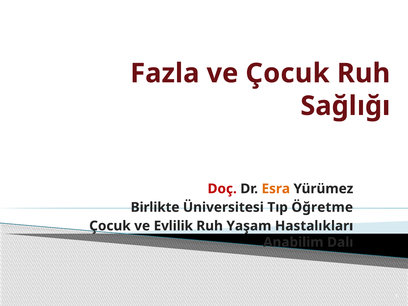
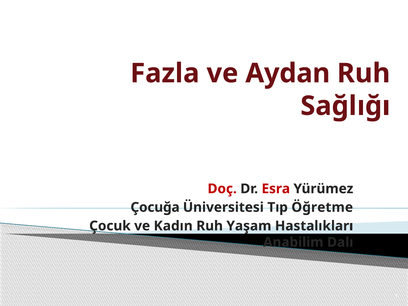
ve Çocuk: Çocuk -> Aydan
Esra colour: orange -> red
Birlikte: Birlikte -> Çocuğa
Evlilik: Evlilik -> Kadın
